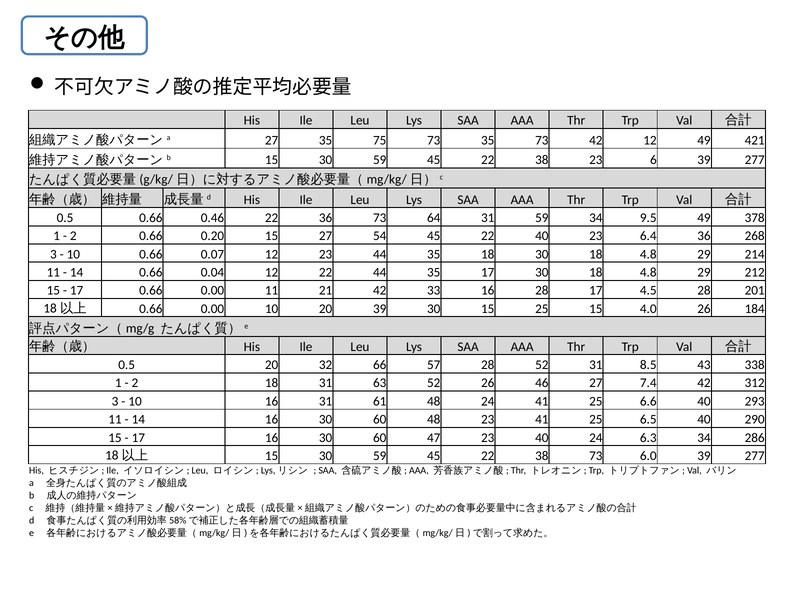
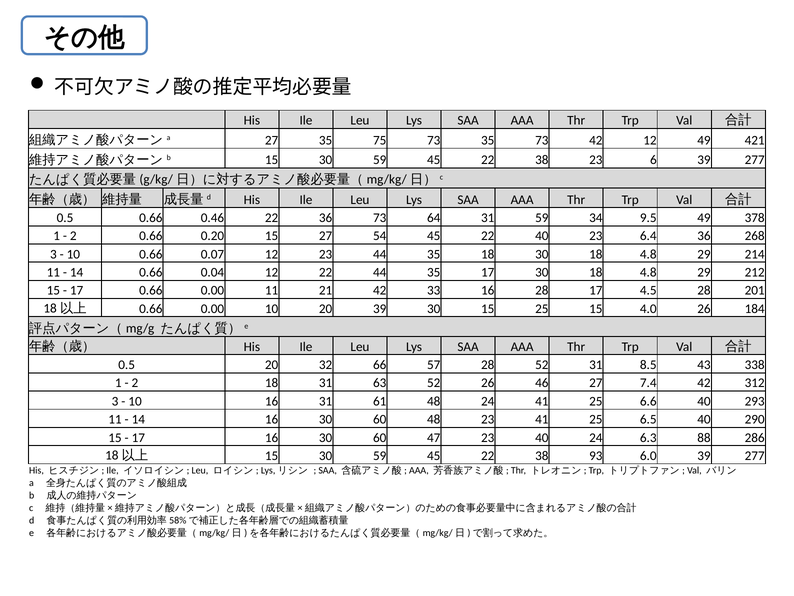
6.3 34: 34 -> 88
38 73: 73 -> 93
